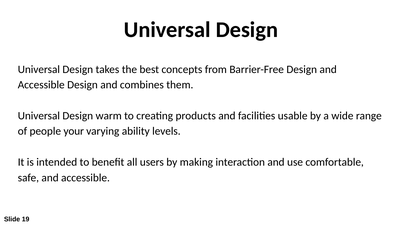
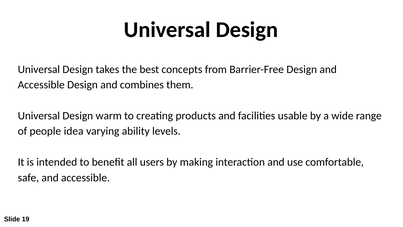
your: your -> idea
